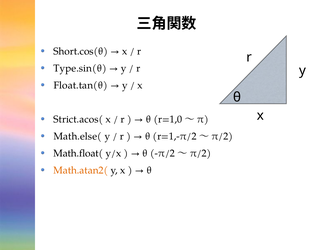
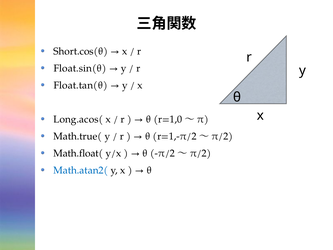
Type.sin(θ: Type.sin(θ -> Float.sin(θ
Strict.acos(: Strict.acos( -> Long.acos(
Math.else(: Math.else( -> Math.true(
Math.atan2( colour: orange -> blue
